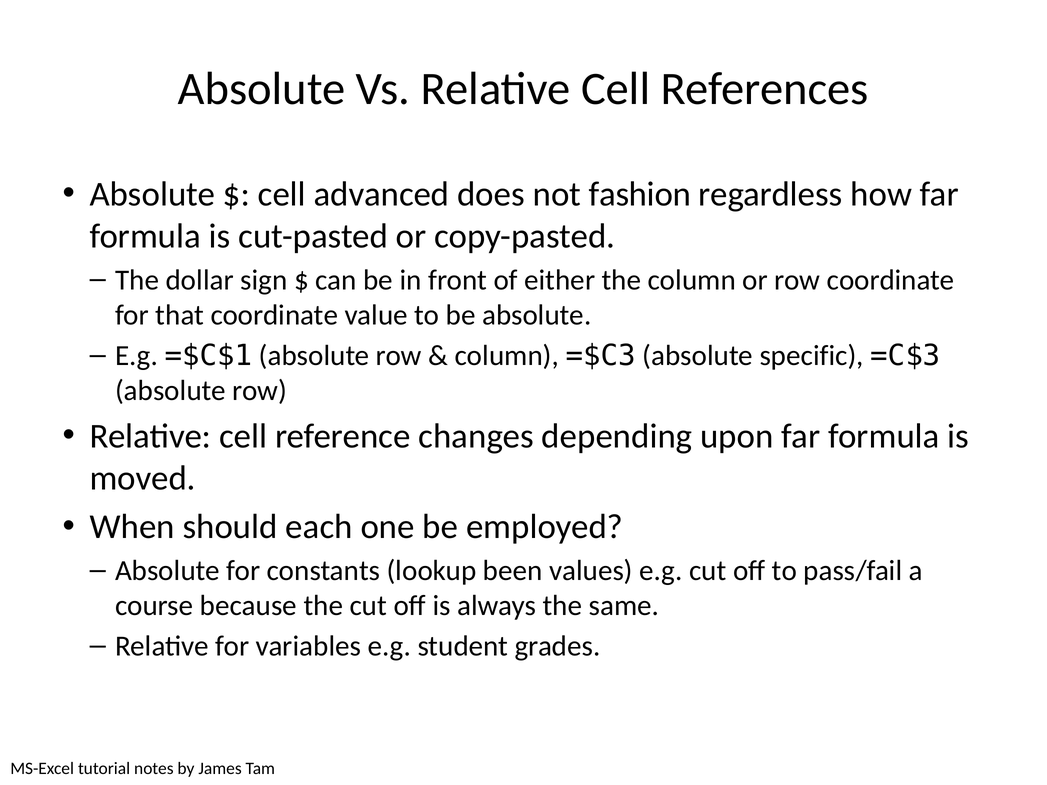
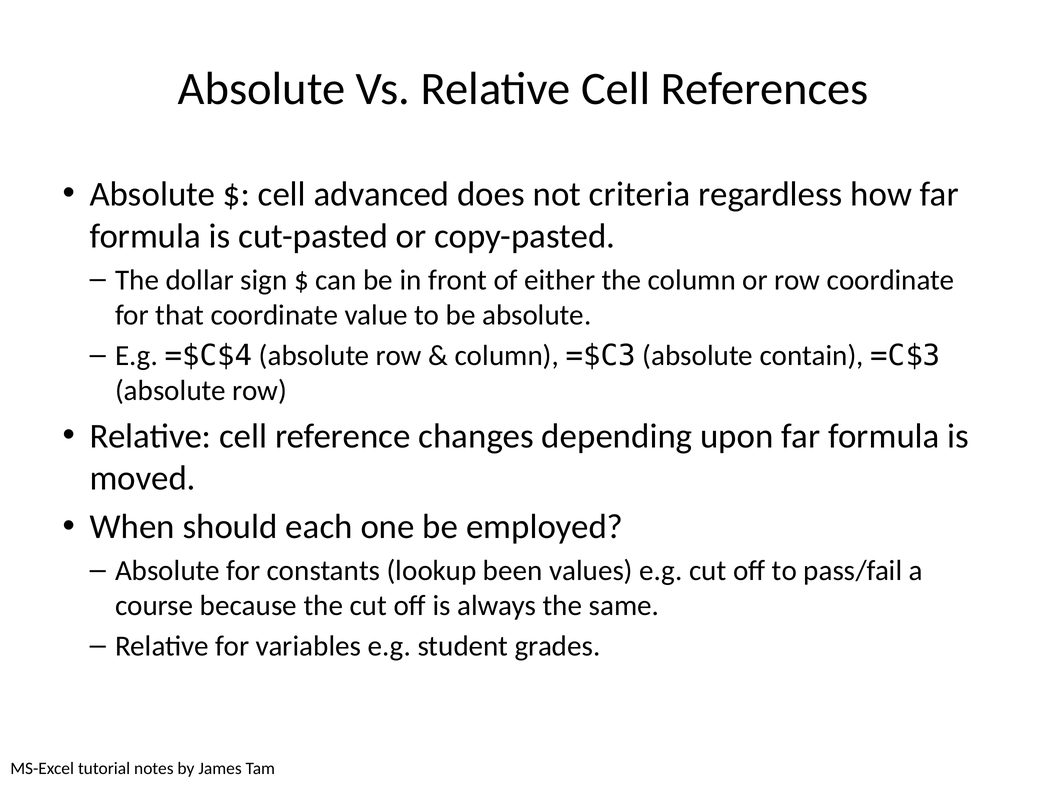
fashion: fashion -> criteria
=$C$1: =$C$1 -> =$C$4
specific: specific -> contain
